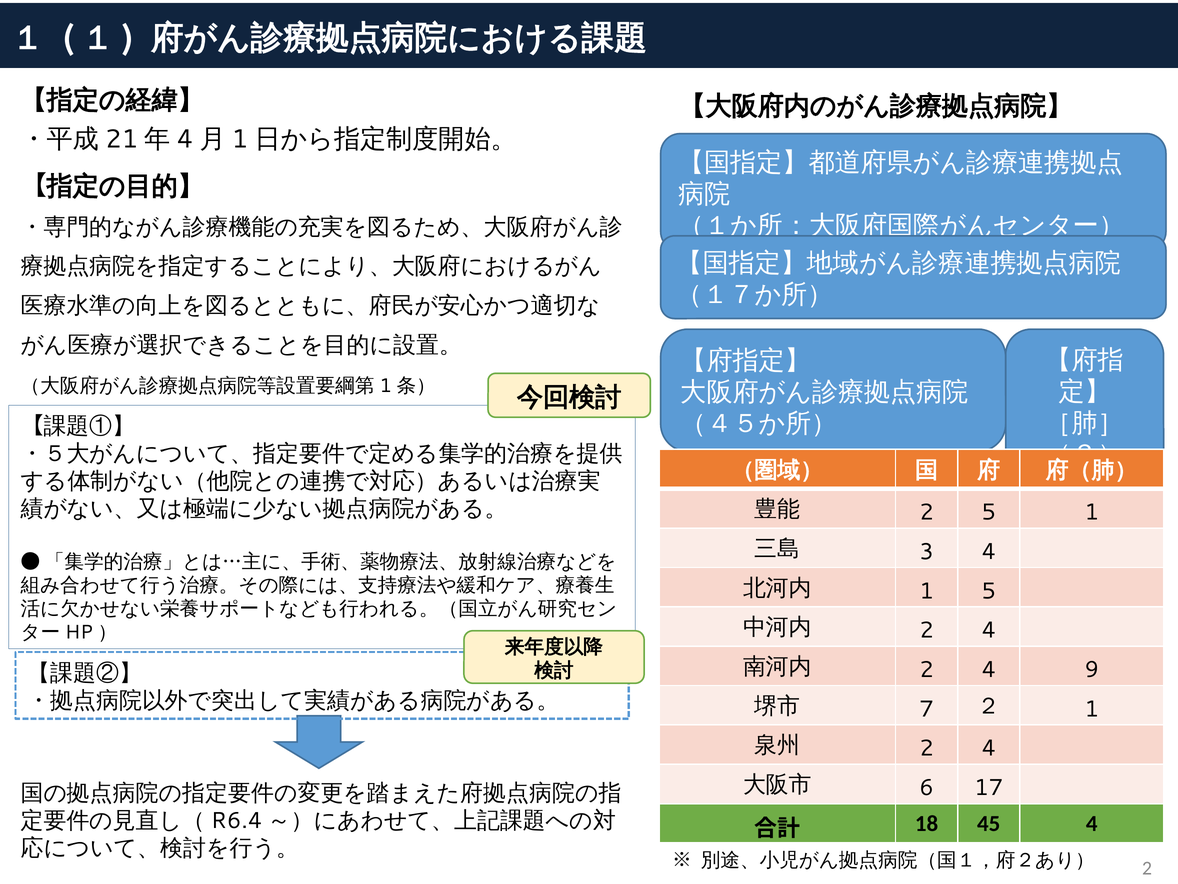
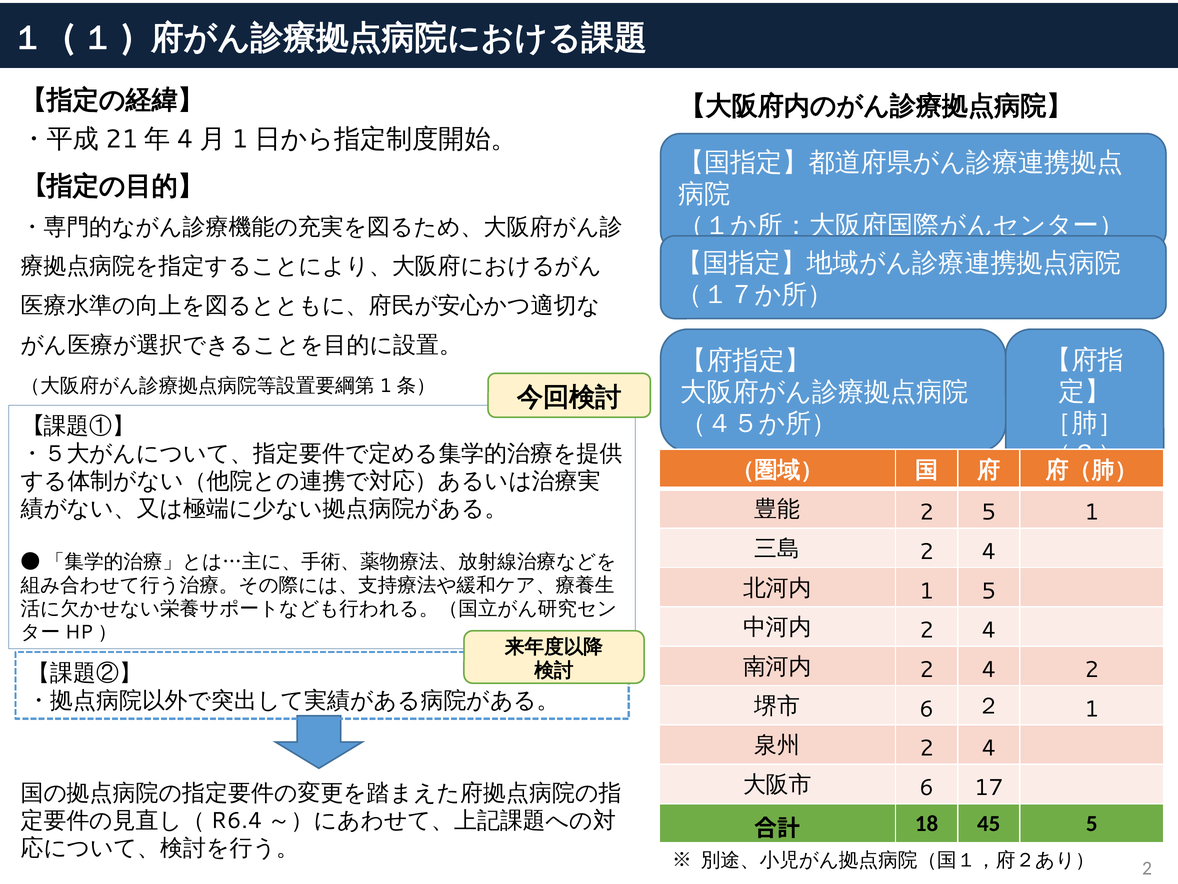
3 at (927, 551): 3 -> 2
4 9: 9 -> 2
7 at (927, 709): 7 -> 6
45 4: 4 -> 5
